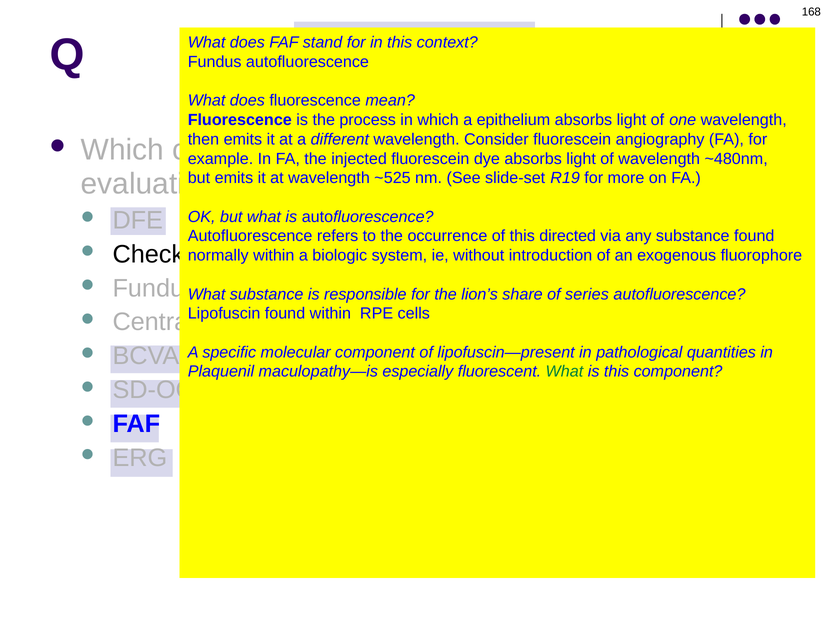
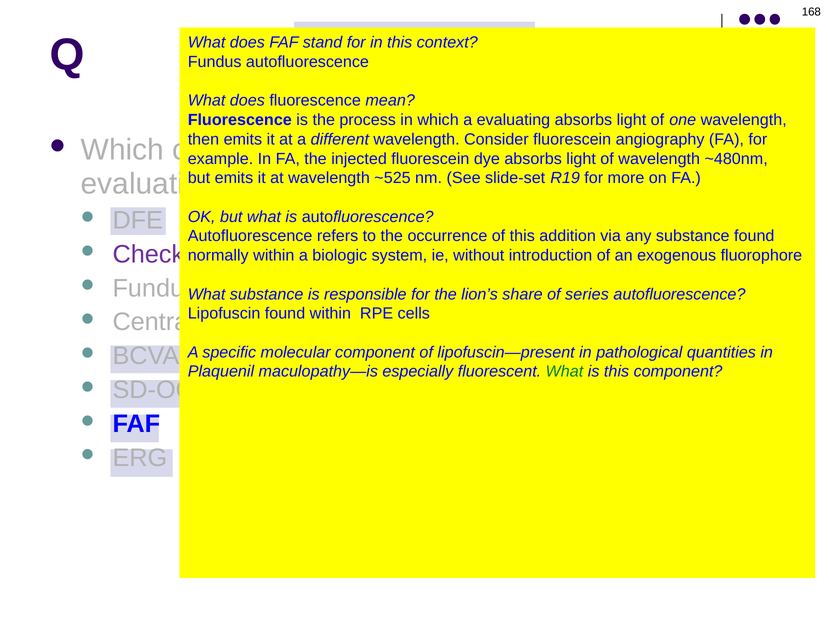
a epithelium: epithelium -> evaluating
directed: directed -> addition
Check colour: black -> purple
